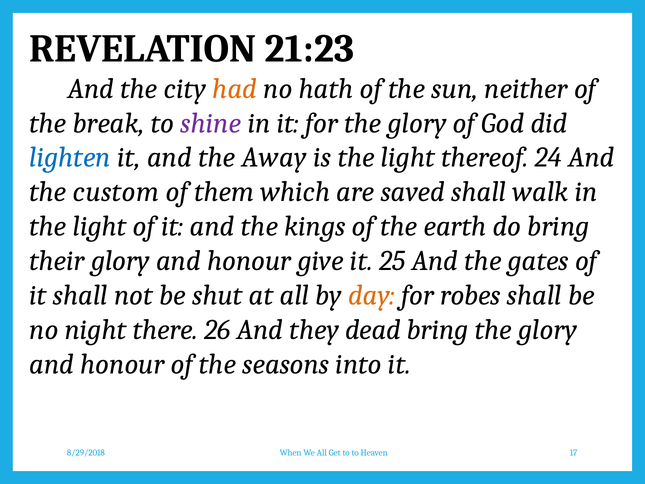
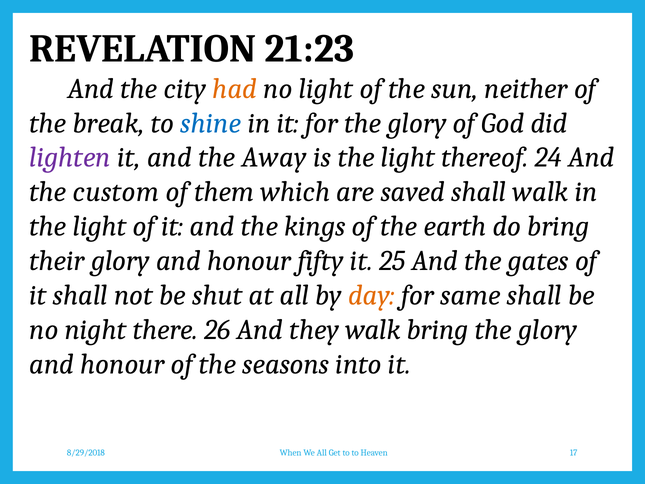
no hath: hath -> light
shine colour: purple -> blue
lighten colour: blue -> purple
give: give -> fifty
robes: robes -> same
they dead: dead -> walk
